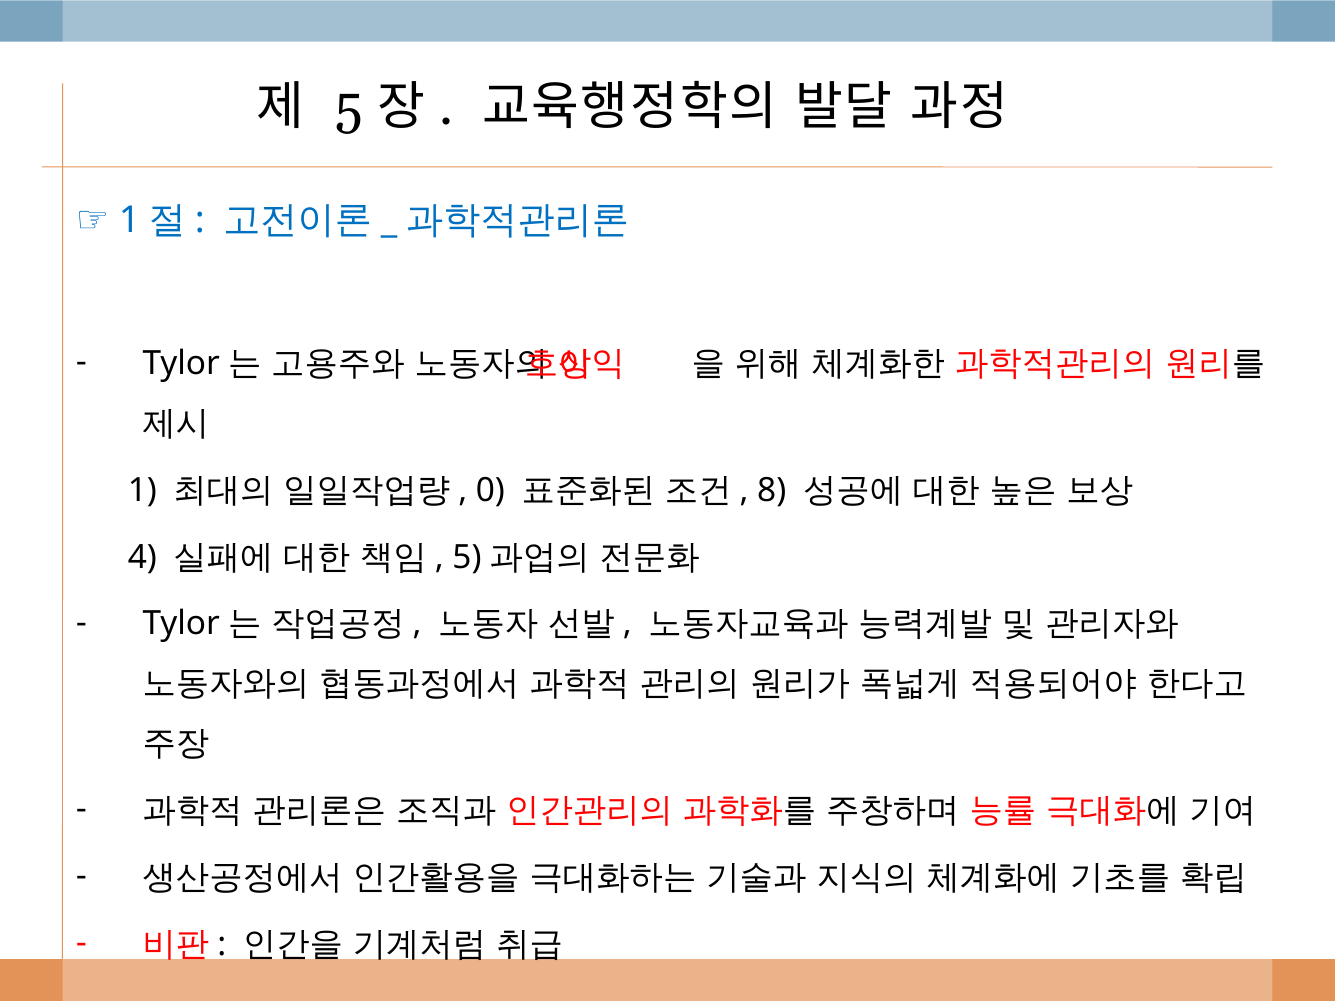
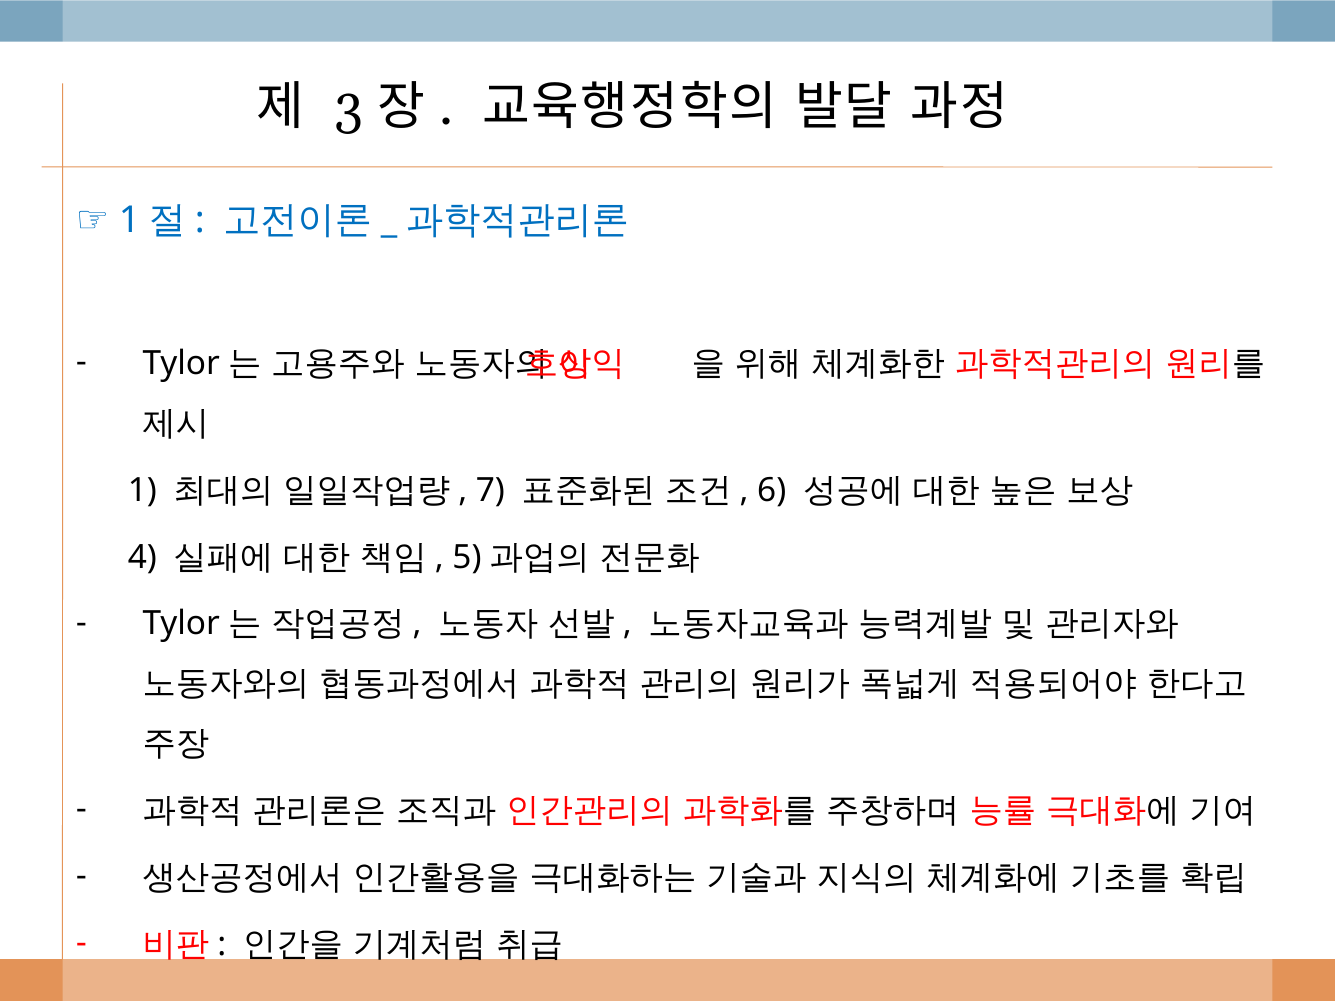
5: 5 -> 3
0: 0 -> 7
8: 8 -> 6
